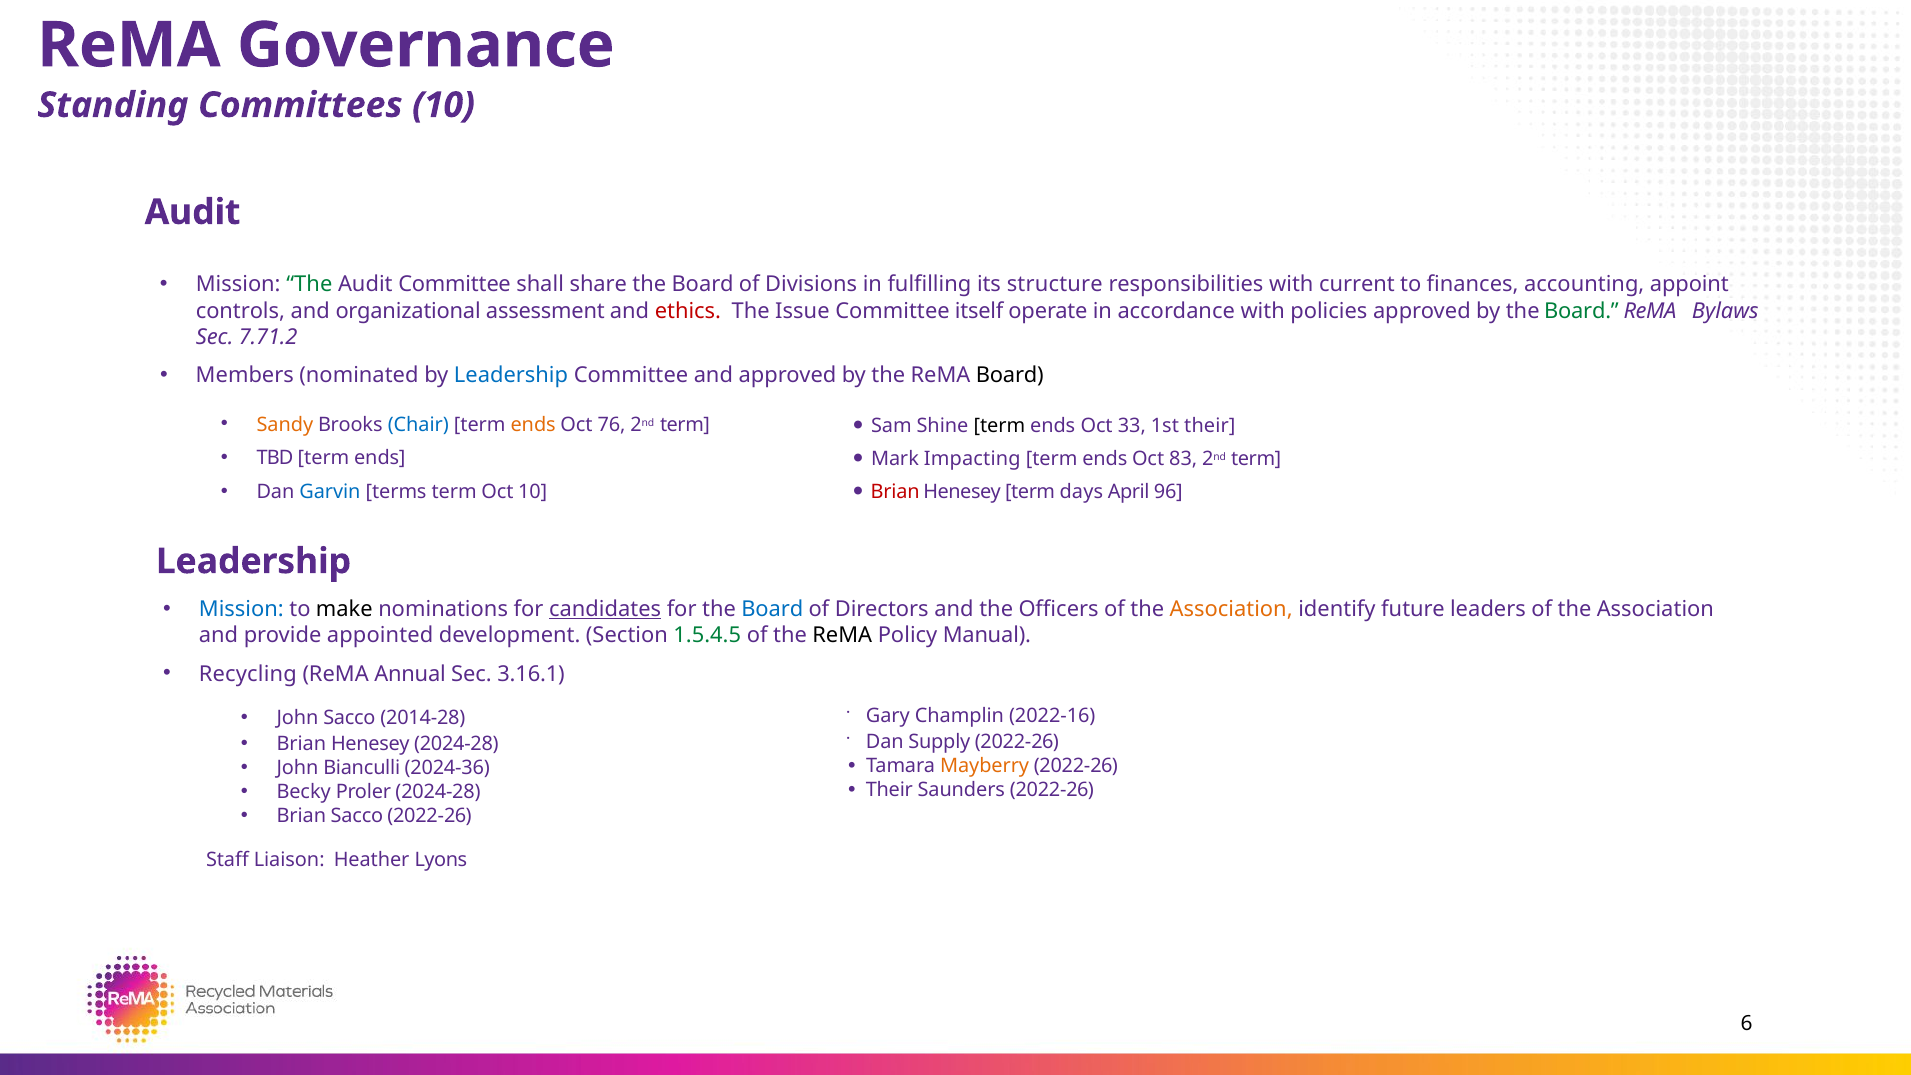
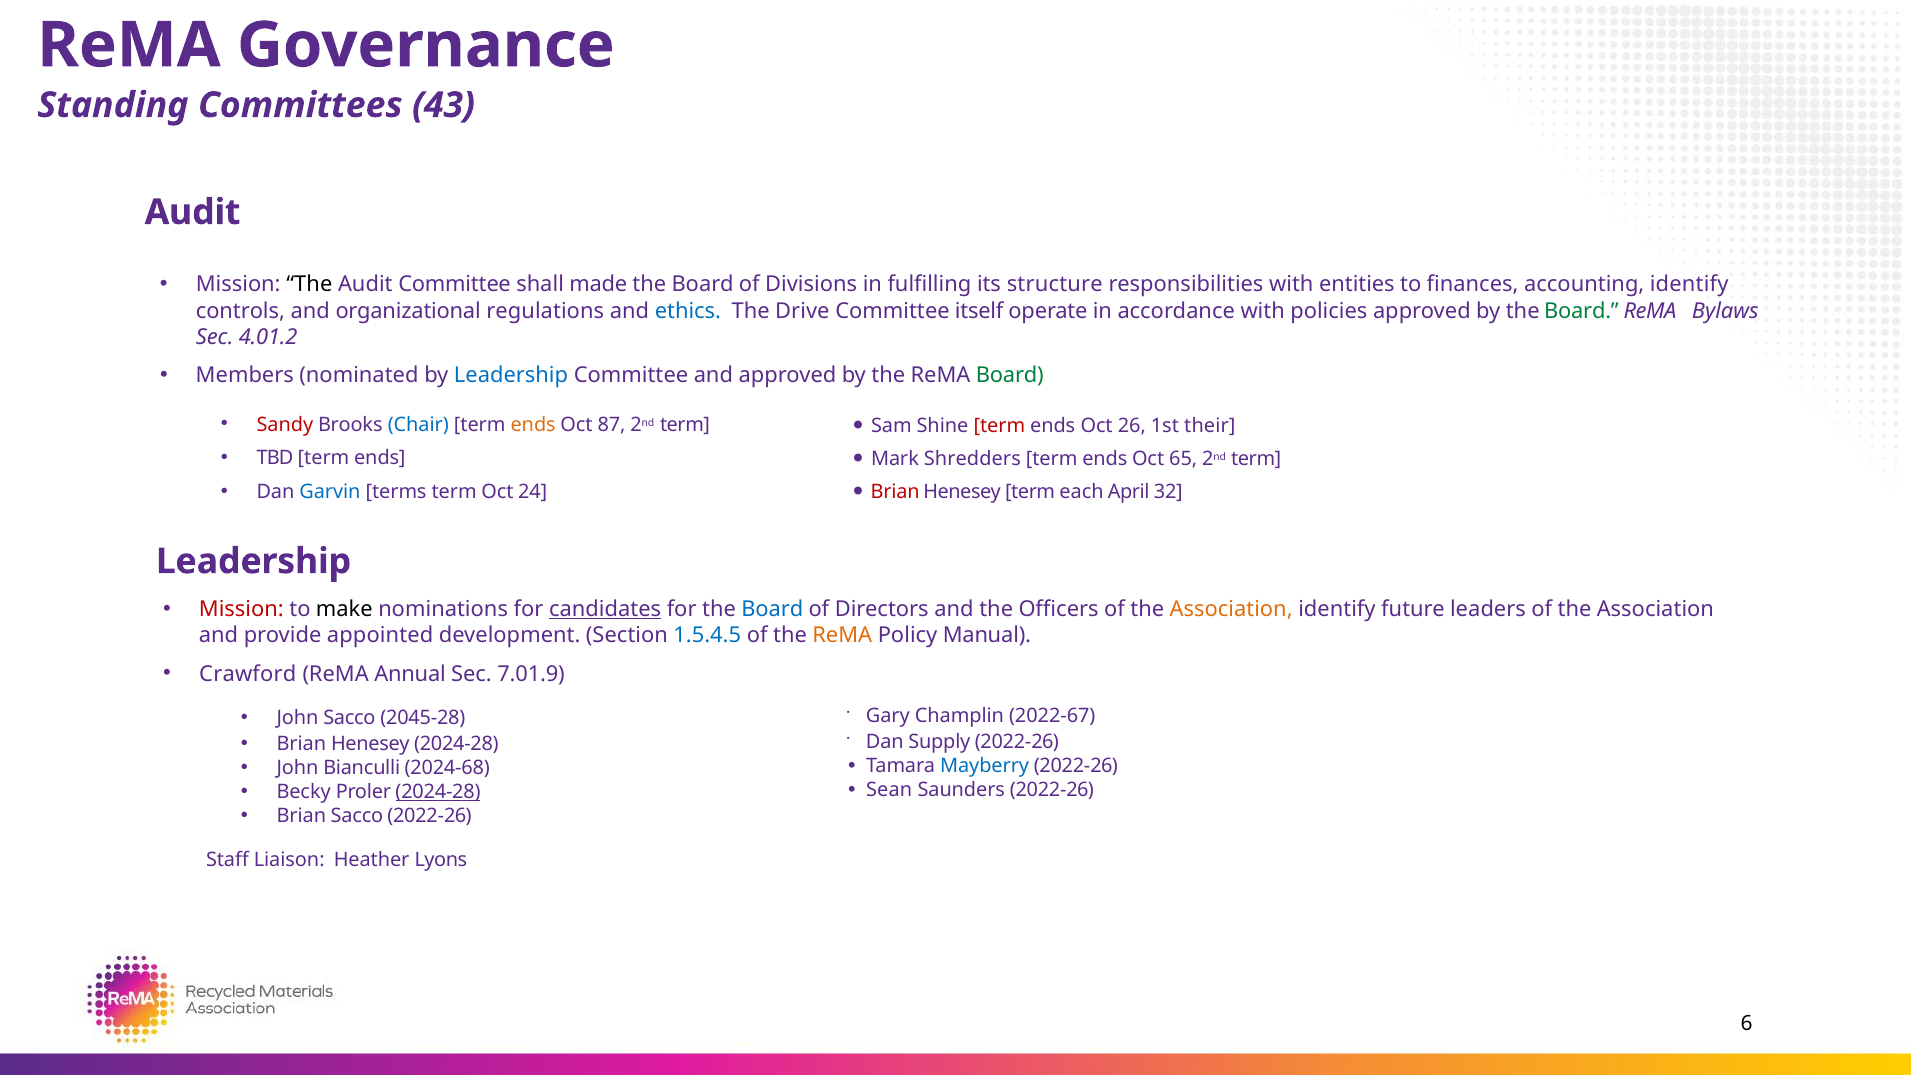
Committees 10: 10 -> 43
The at (309, 285) colour: green -> black
share: share -> made
current: current -> entities
accounting appoint: appoint -> identify
assessment: assessment -> regulations
ethics colour: red -> blue
Issue: Issue -> Drive
7.71.2: 7.71.2 -> 4.01.2
Board at (1010, 376) colour: black -> green
term at (999, 426) colour: black -> red
33: 33 -> 26
Sandy colour: orange -> red
76: 76 -> 87
Impacting: Impacting -> Shredders
83: 83 -> 65
days: days -> each
96: 96 -> 32
Oct 10: 10 -> 24
Mission at (241, 609) colour: blue -> red
1.5.4.5 colour: green -> blue
ReMA at (842, 636) colour: black -> orange
Recycling: Recycling -> Crawford
3.16.1: 3.16.1 -> 7.01.9
2022-16: 2022-16 -> 2022-67
2014-28: 2014-28 -> 2045-28
Mayberry colour: orange -> blue
2024-36: 2024-36 -> 2024-68
Their at (889, 790): Their -> Sean
2024-28 at (438, 792) underline: none -> present
